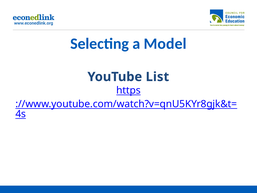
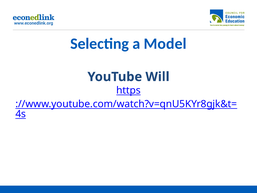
List: List -> Will
